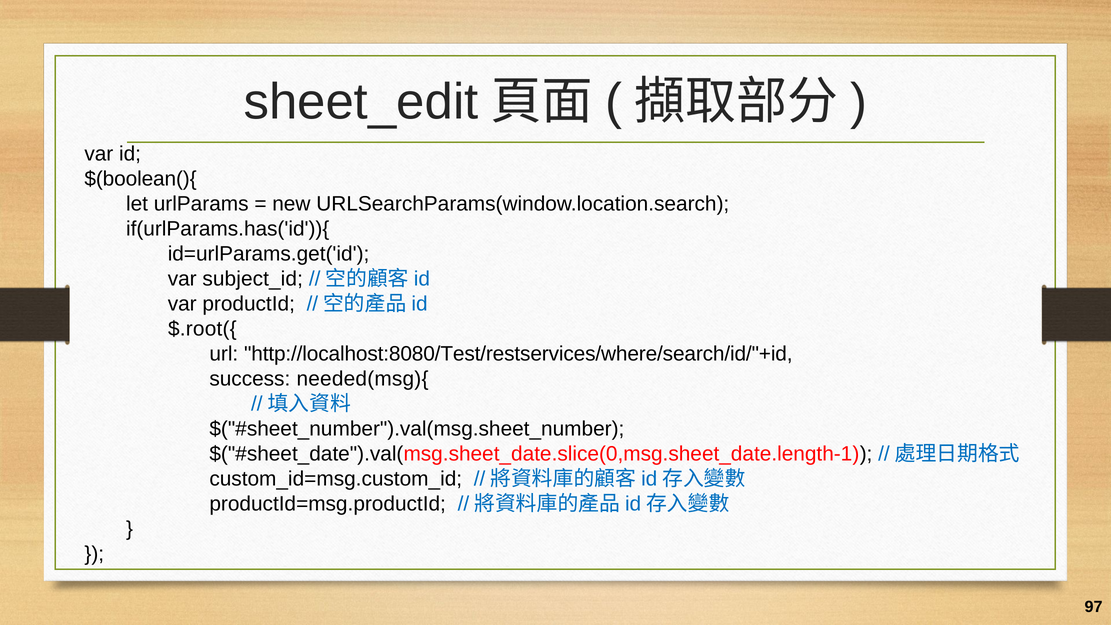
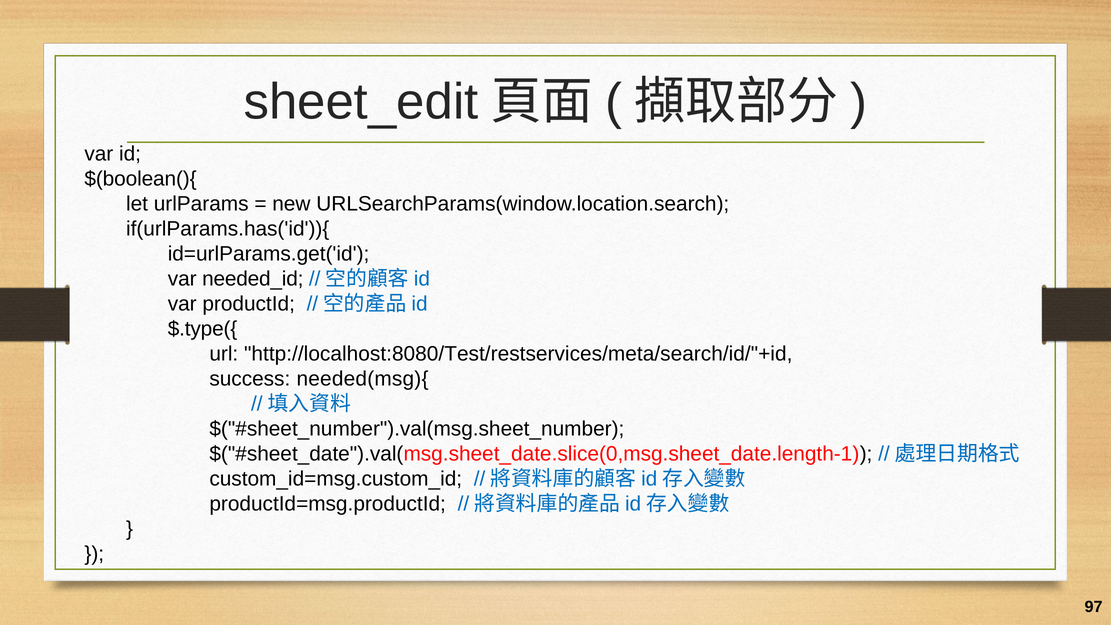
subject_id: subject_id -> needed_id
$.root({: $.root({ -> $.type({
http://localhost:8080/Test/restservices/where/search/id/"+id: http://localhost:8080/Test/restservices/where/search/id/"+id -> http://localhost:8080/Test/restservices/meta/search/id/"+id
